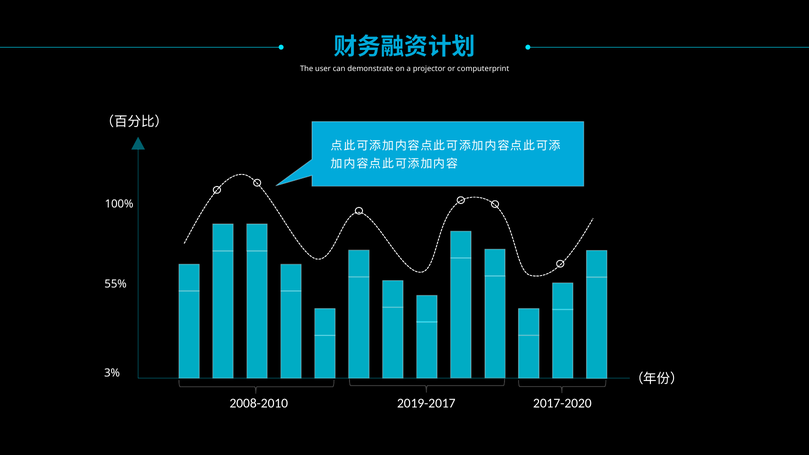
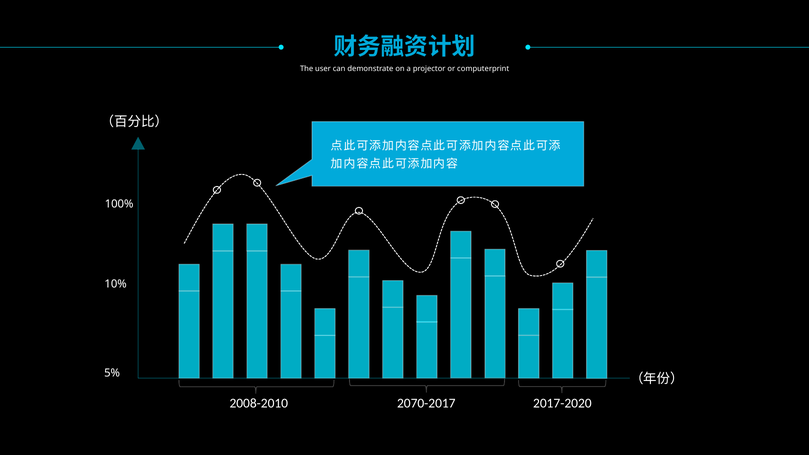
55%: 55% -> 10%
3%: 3% -> 5%
2019-2017: 2019-2017 -> 2070-2017
